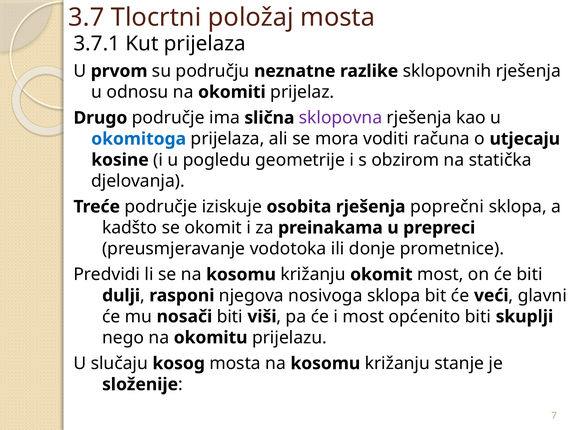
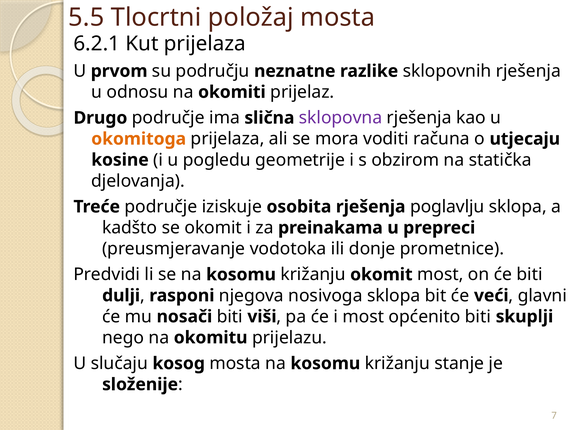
3.7: 3.7 -> 5.5
3.7.1: 3.7.1 -> 6.2.1
okomitoga colour: blue -> orange
poprečni: poprečni -> poglavlju
